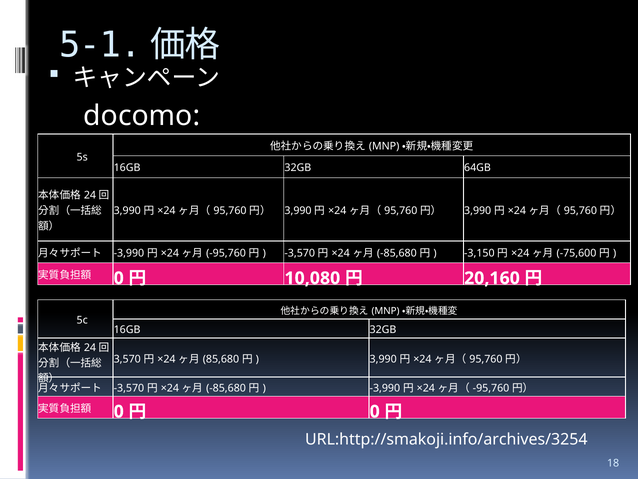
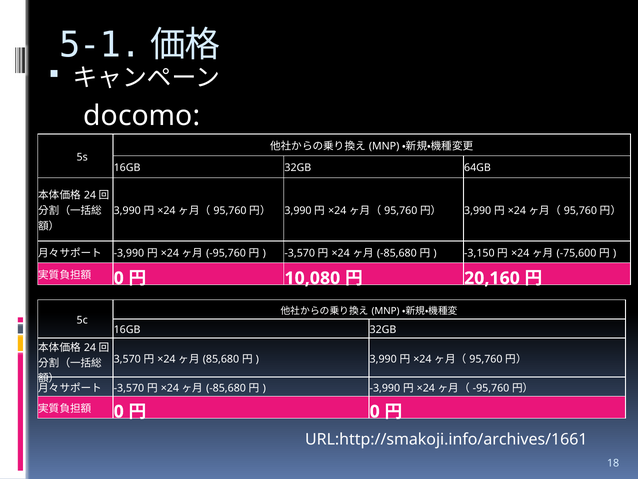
URL:http://smakoji.info/archives/3254: URL:http://smakoji.info/archives/3254 -> URL:http://smakoji.info/archives/1661
